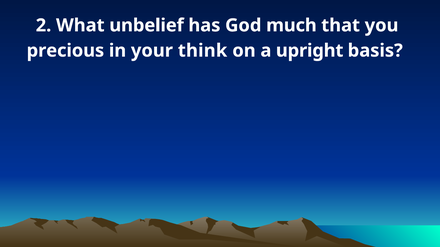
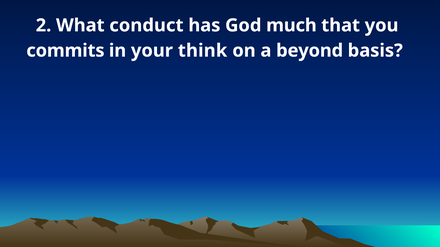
unbelief: unbelief -> conduct
precious: precious -> commits
upright: upright -> beyond
